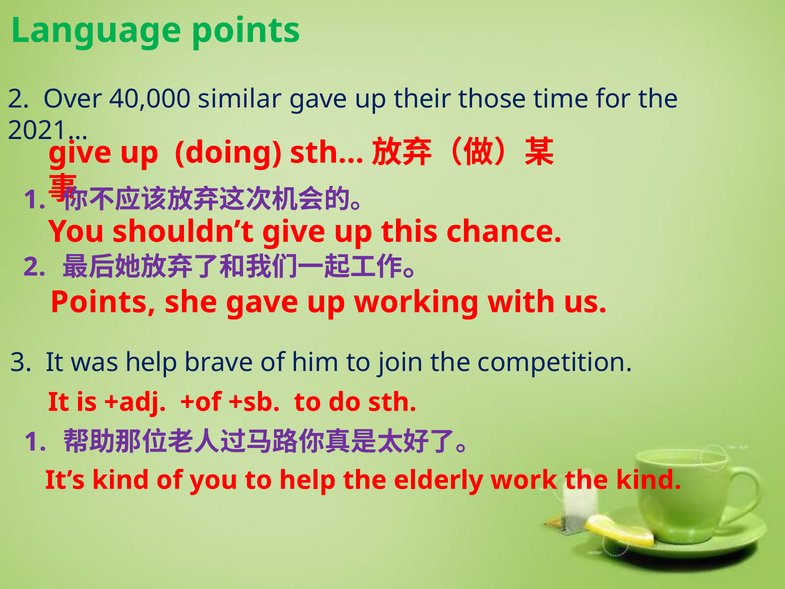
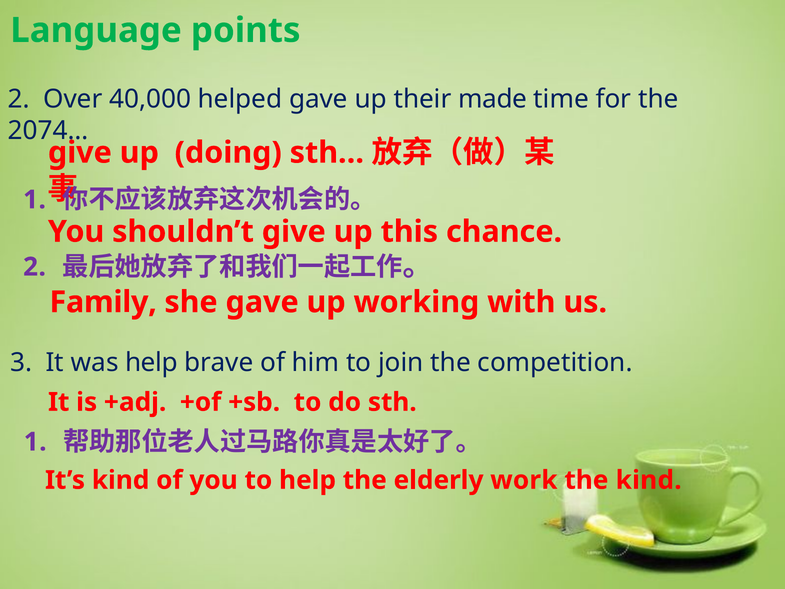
similar: similar -> helped
those: those -> made
2021…: 2021… -> 2074…
Points at (103, 302): Points -> Family
